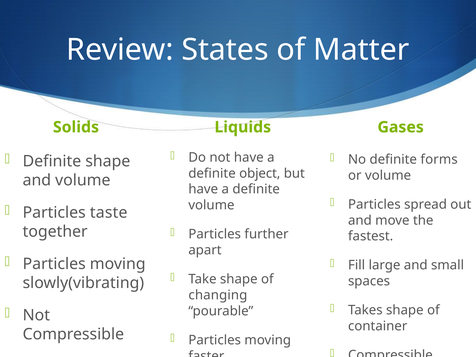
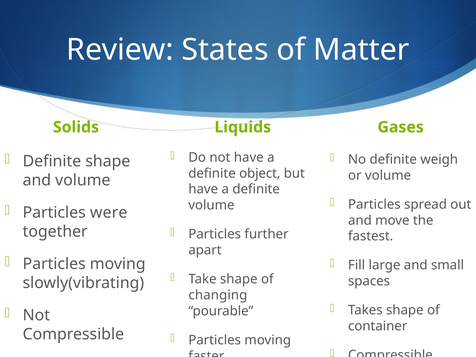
forms: forms -> weigh
taste: taste -> were
